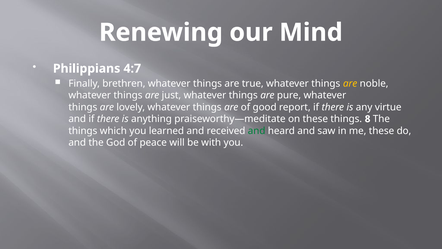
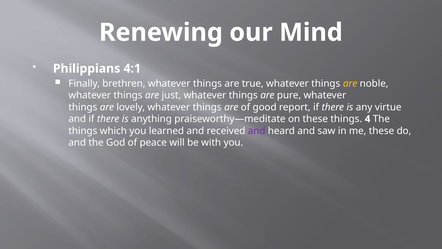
4:7: 4:7 -> 4:1
8: 8 -> 4
and at (257, 131) colour: green -> purple
